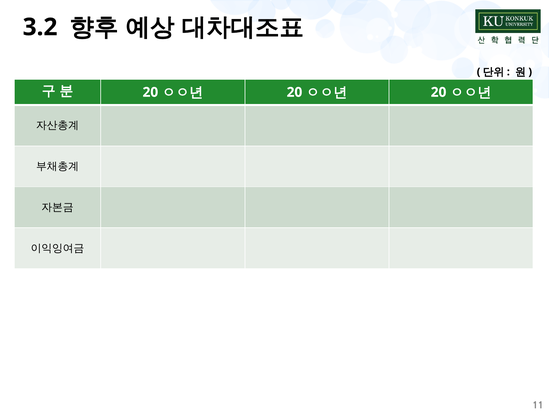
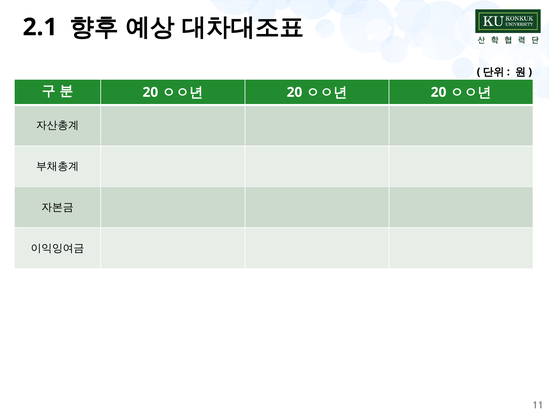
3.2: 3.2 -> 2.1
